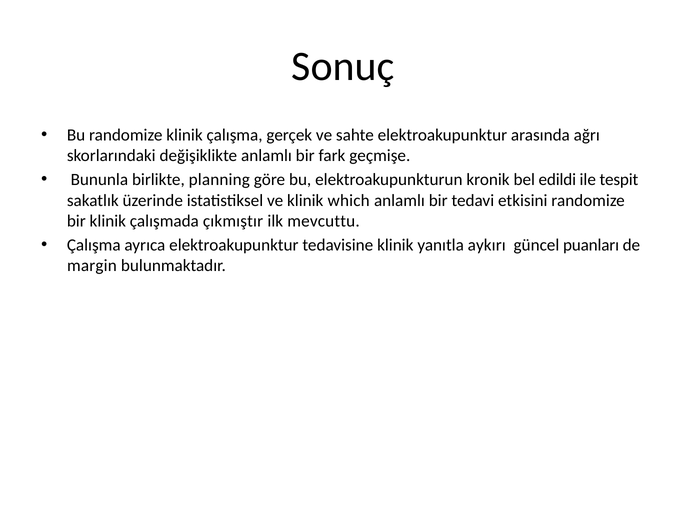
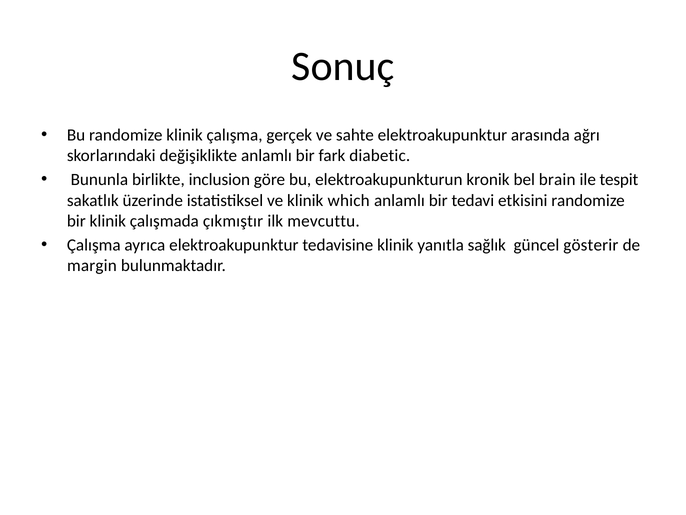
geçmişe: geçmişe -> diabetic
planning: planning -> inclusion
edildi: edildi -> brain
aykırı: aykırı -> sağlık
puanları: puanları -> gösterir
